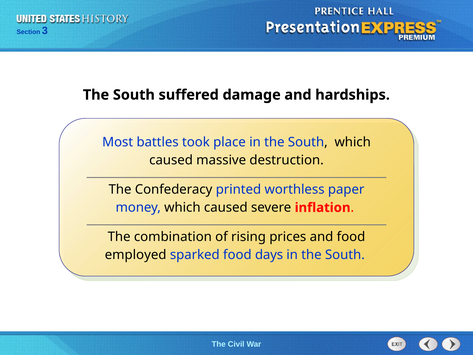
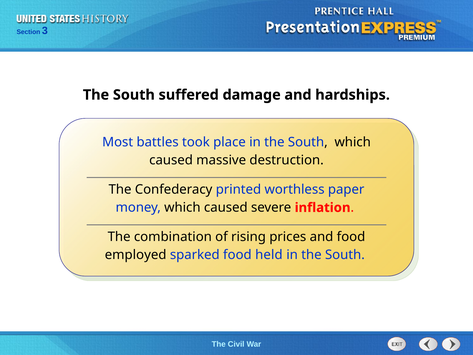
days: days -> held
